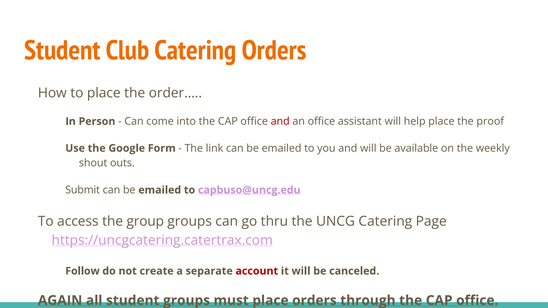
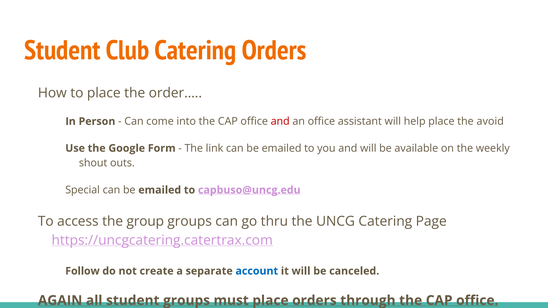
proof: proof -> avoid
Submit: Submit -> Special
account colour: red -> blue
